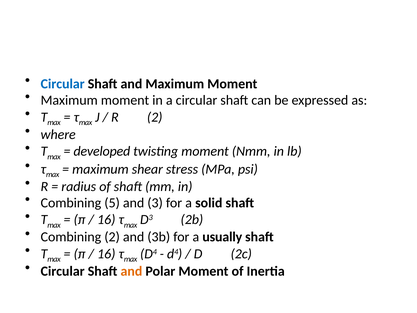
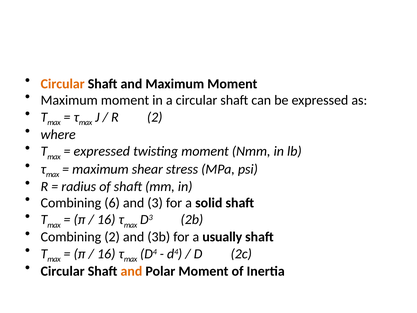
Circular at (63, 84) colour: blue -> orange
developed at (102, 151): developed -> expressed
5: 5 -> 6
